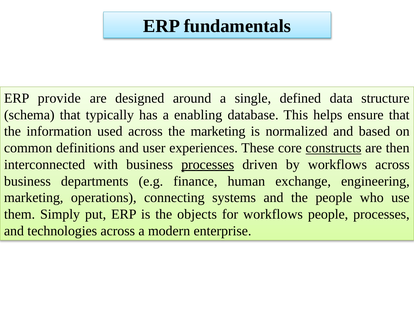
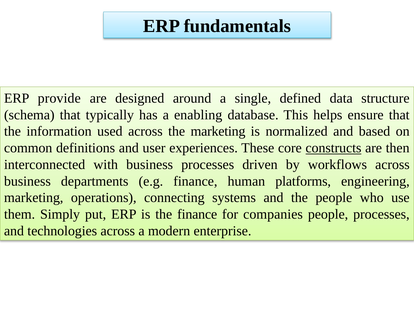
processes at (208, 164) underline: present -> none
exchange: exchange -> platforms
the objects: objects -> finance
for workflows: workflows -> companies
